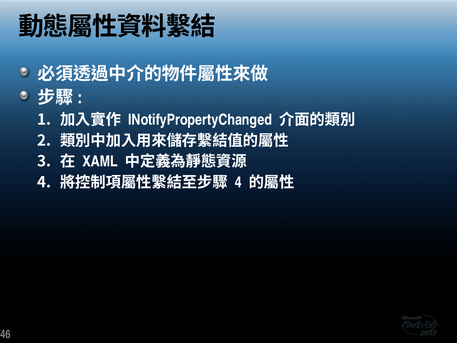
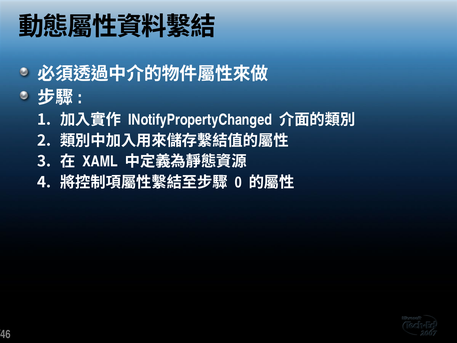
4 at (238, 182): 4 -> 0
